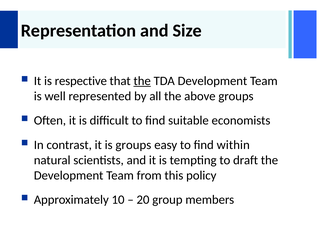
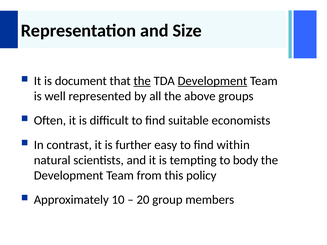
respective: respective -> document
Development at (212, 81) underline: none -> present
is groups: groups -> further
draft: draft -> body
